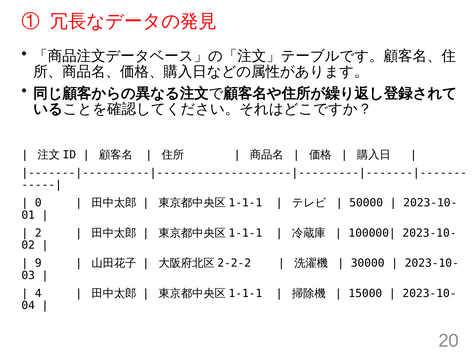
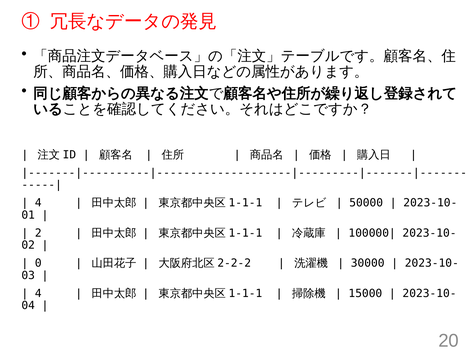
0 at (38, 203): 0 -> 4
9: 9 -> 0
